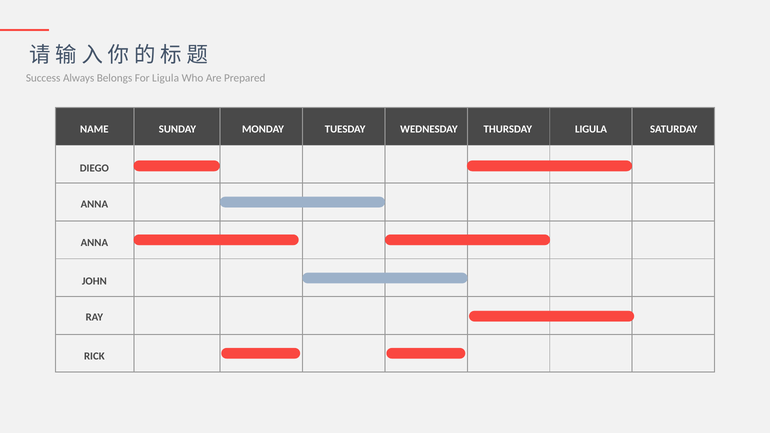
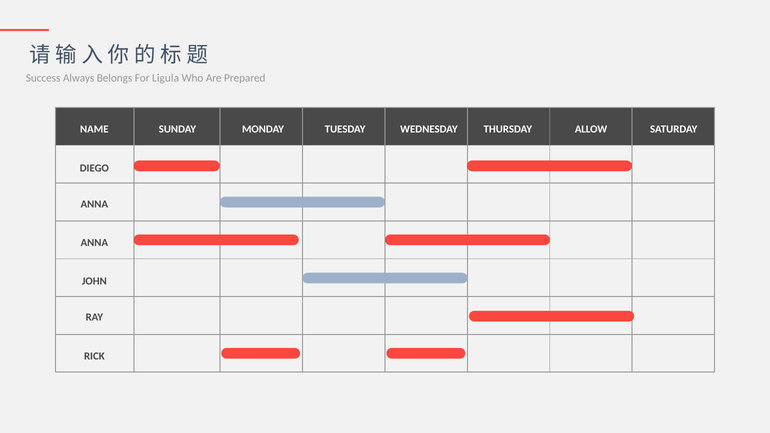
LIGULA at (591, 129): LIGULA -> ALLOW
